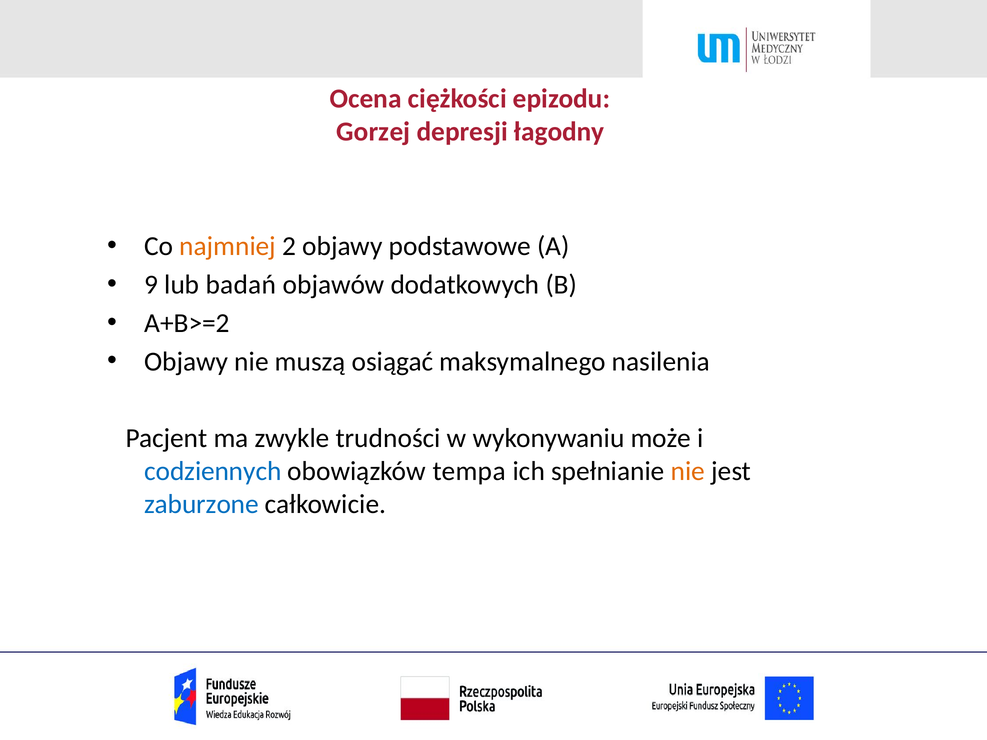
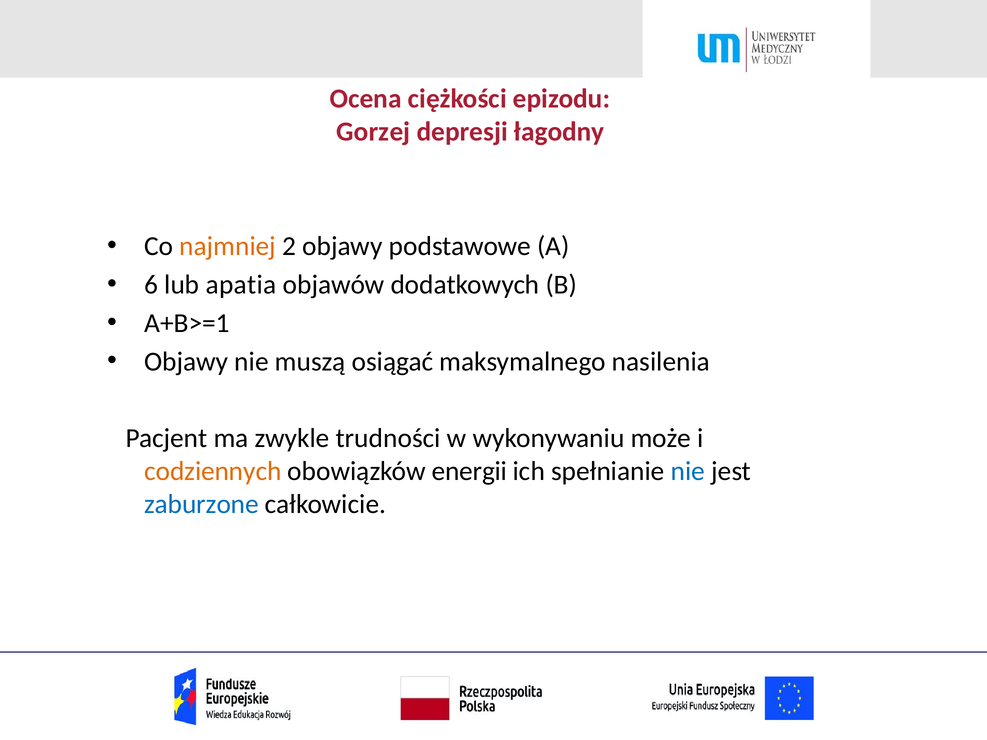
9: 9 -> 6
badań: badań -> apatia
A+B>=2: A+B>=2 -> A+B>=1
codziennych colour: blue -> orange
tempa: tempa -> energii
nie at (688, 471) colour: orange -> blue
